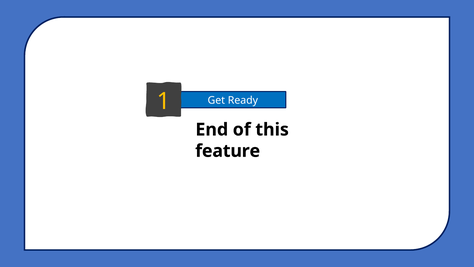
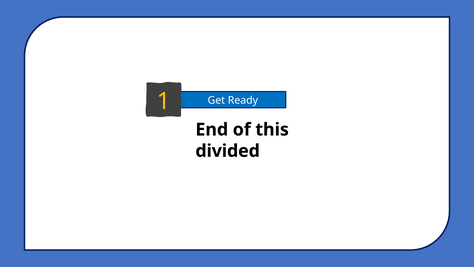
feature: feature -> divided
